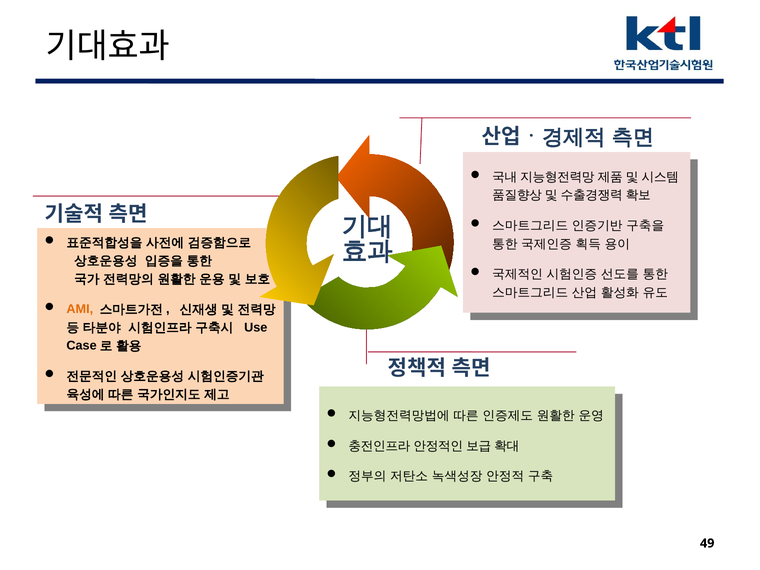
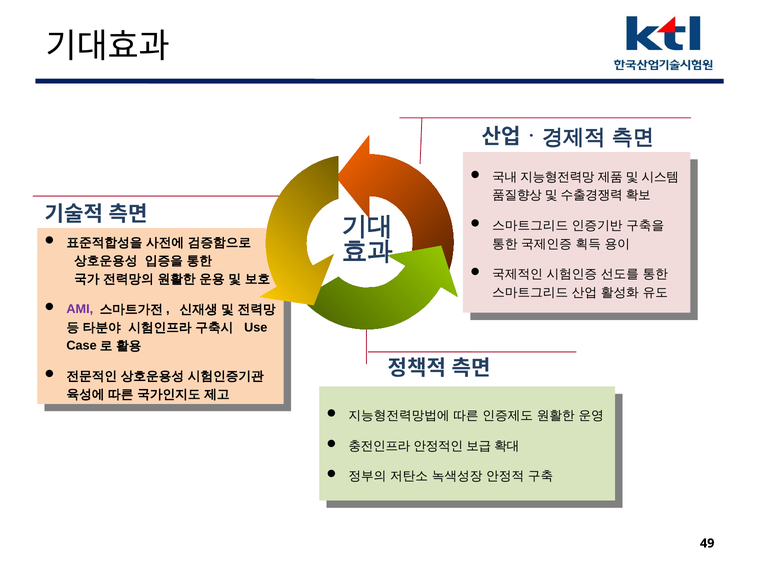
AMI at (80, 309) colour: orange -> purple
